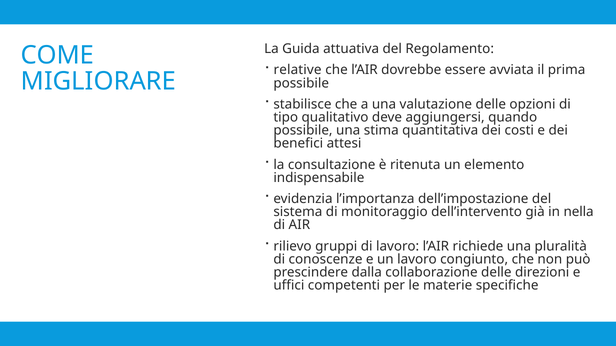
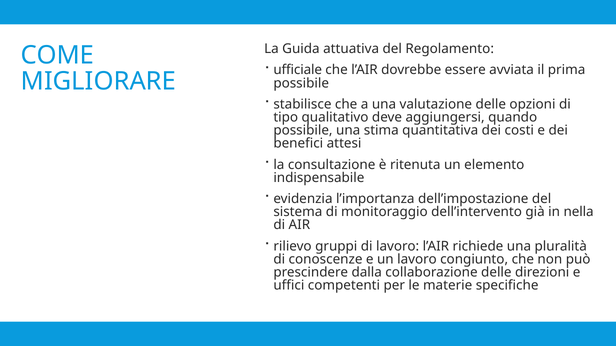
relative: relative -> ufficiale
